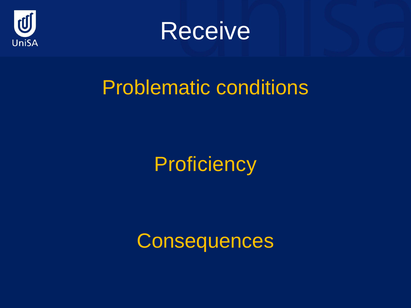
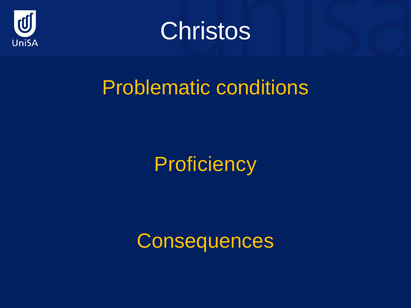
Receive: Receive -> Christos
